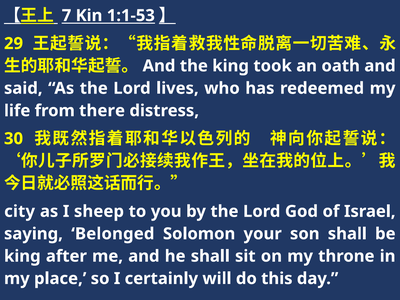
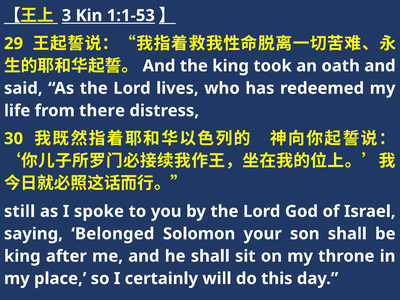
7: 7 -> 3
city: city -> still
sheep: sheep -> spoke
